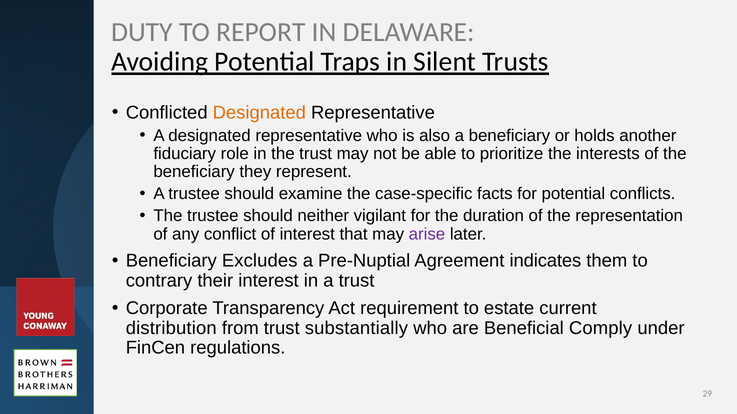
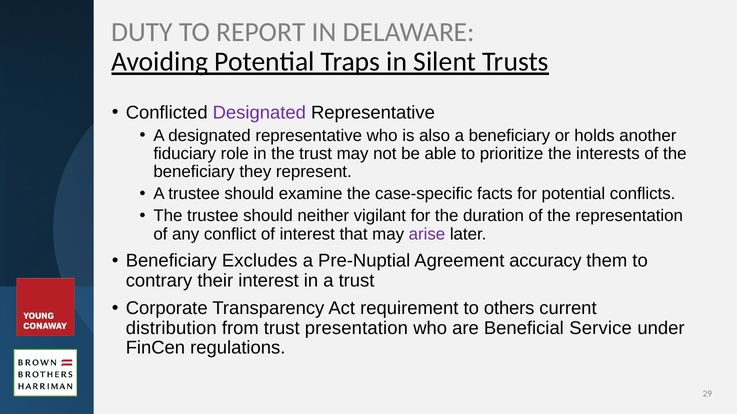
Designated at (259, 113) colour: orange -> purple
indicates: indicates -> accuracy
estate: estate -> others
substantially: substantially -> presentation
Comply: Comply -> Service
